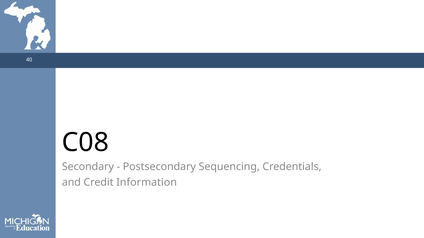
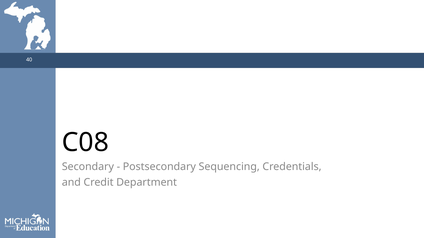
Information: Information -> Department
